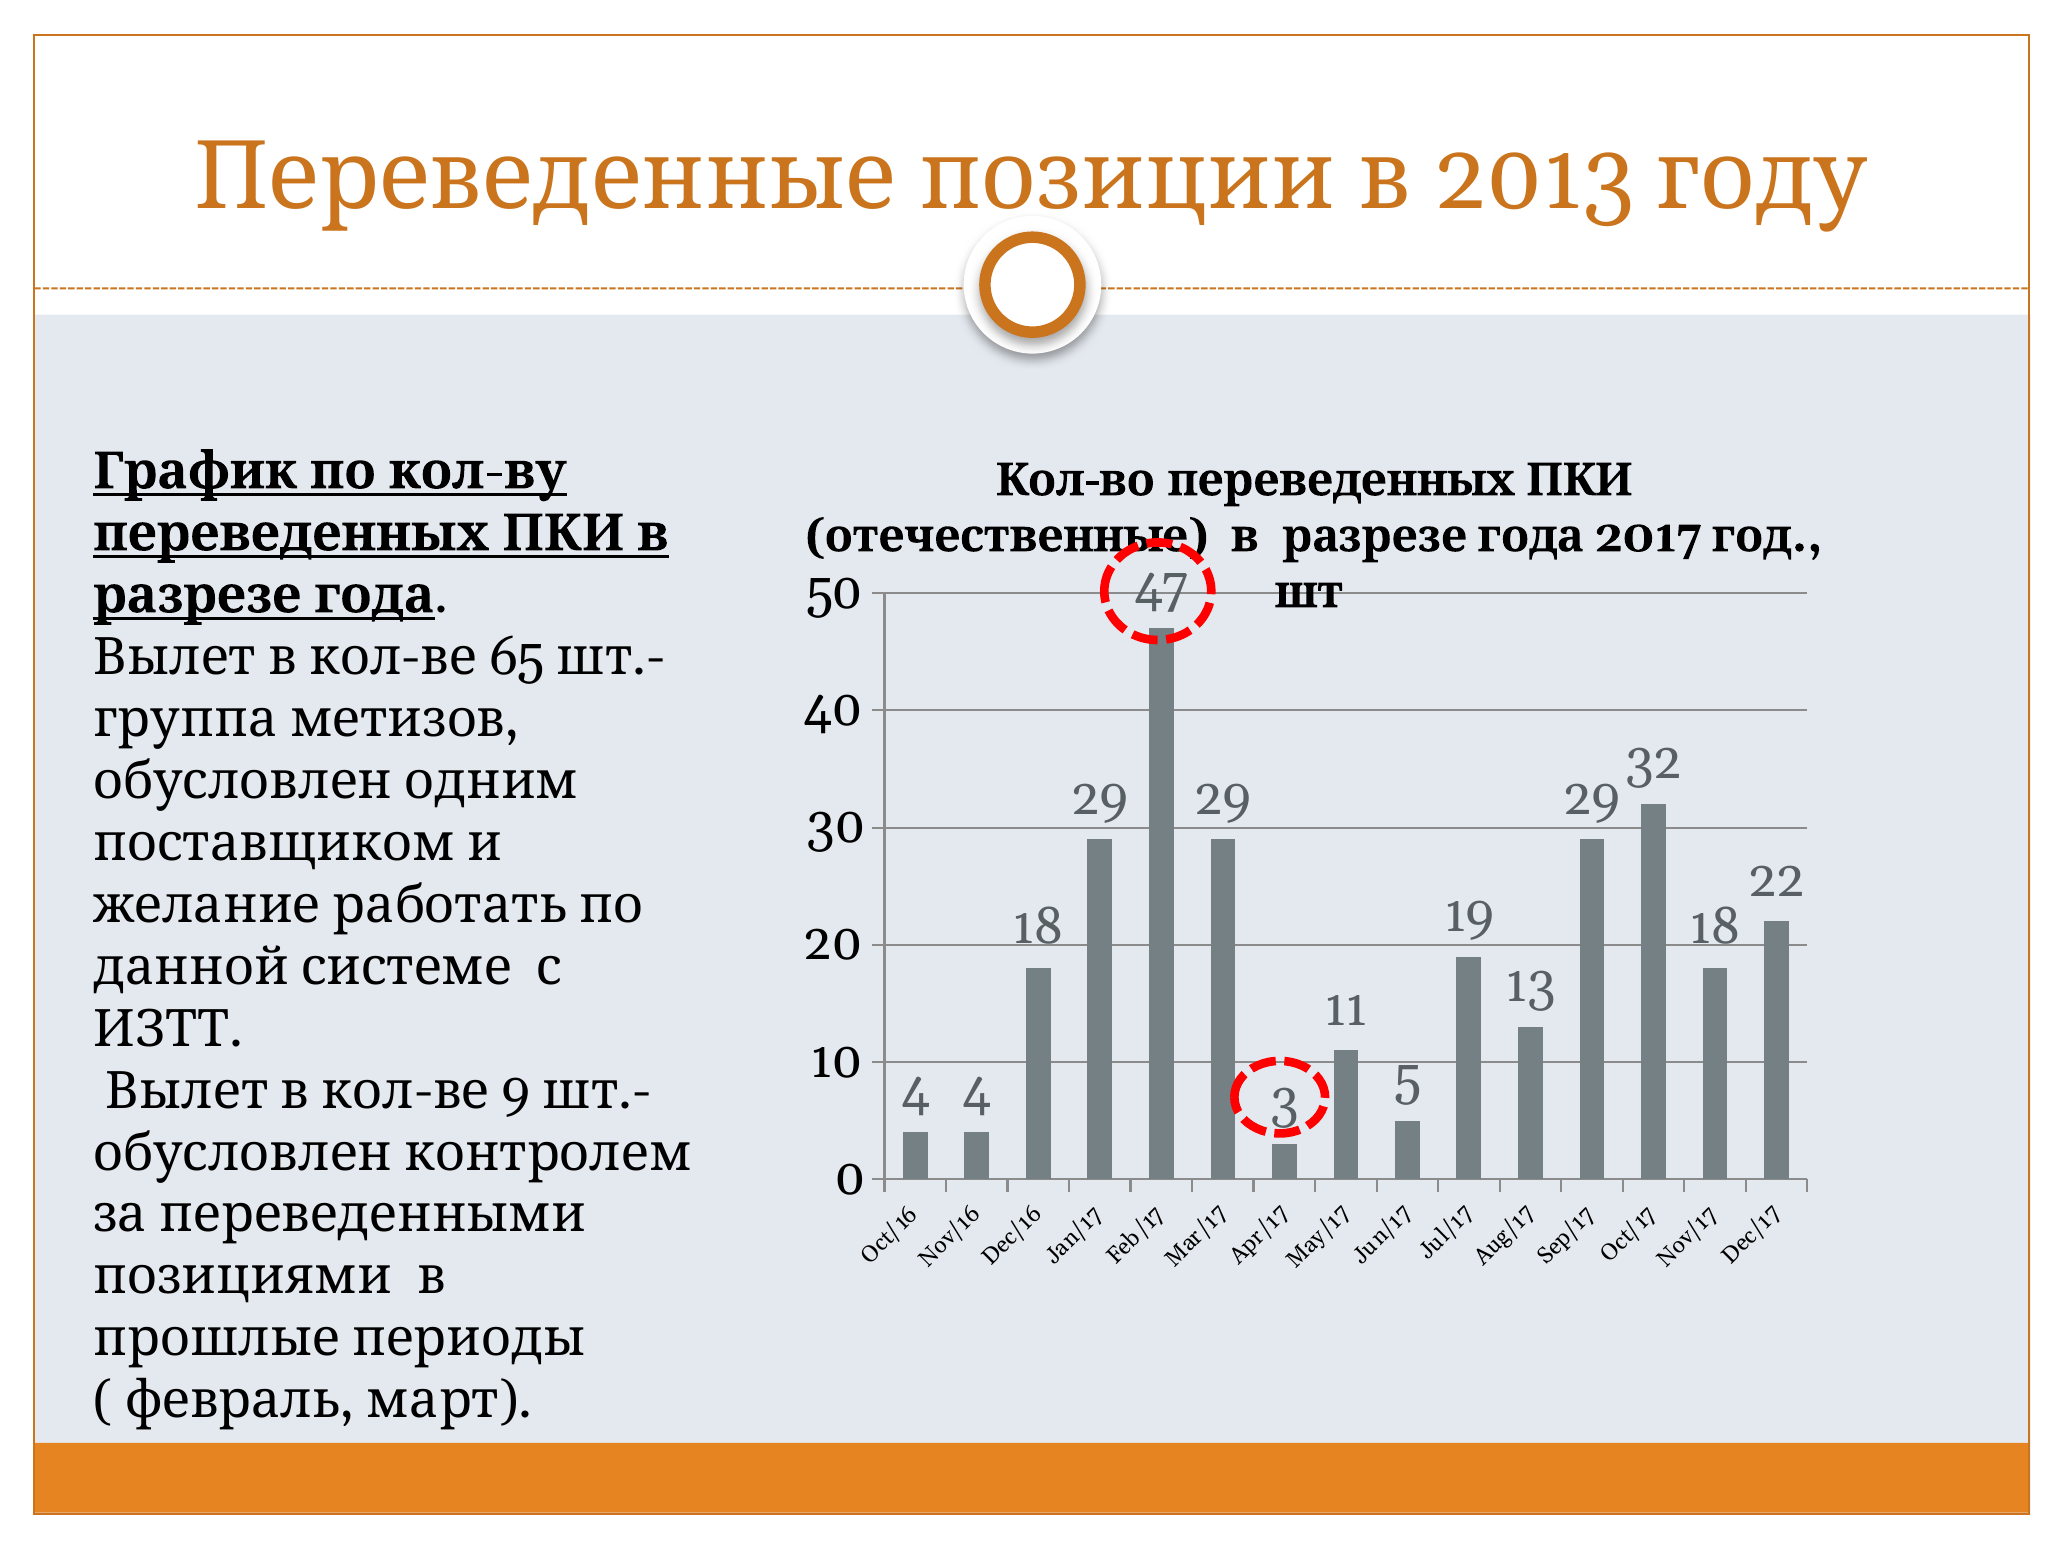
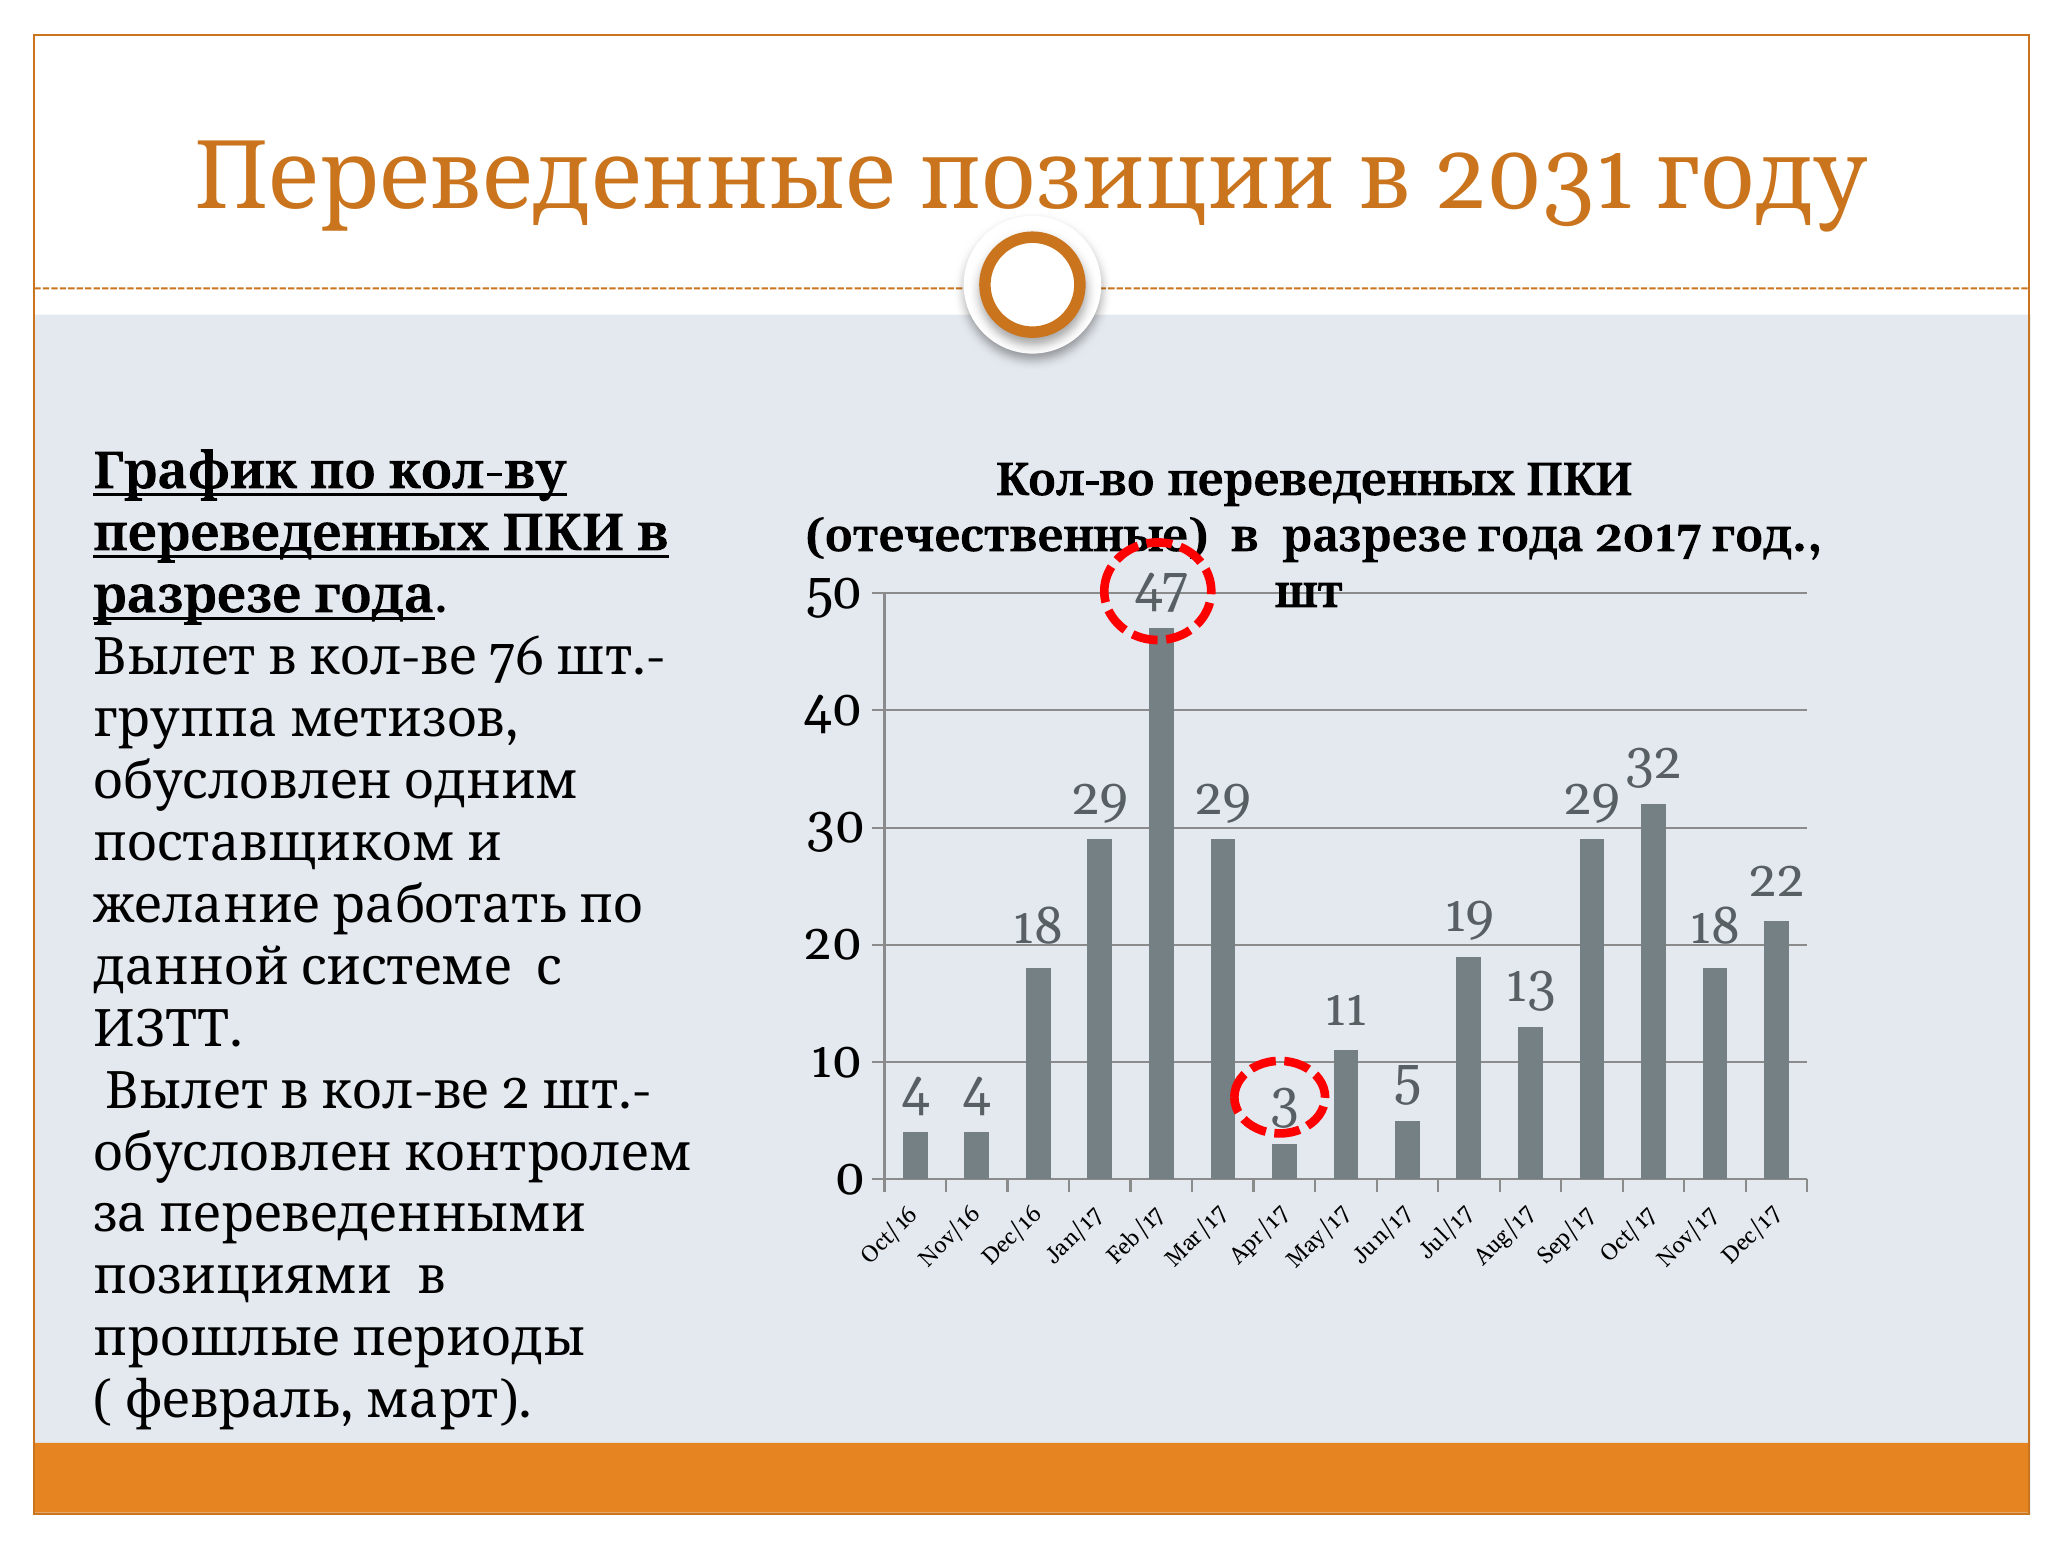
2013: 2013 -> 2031
65: 65 -> 76
9: 9 -> 2
